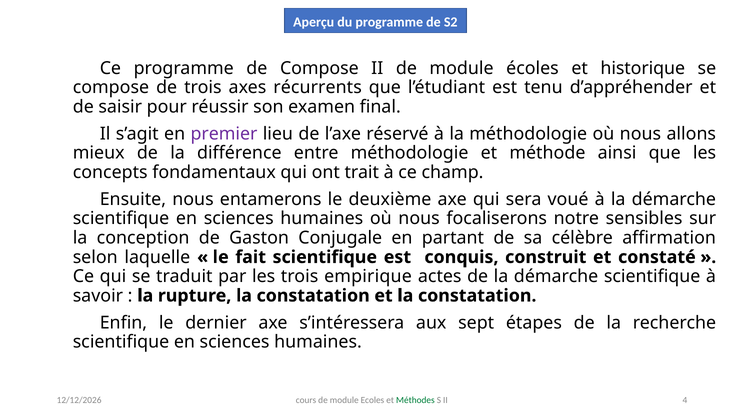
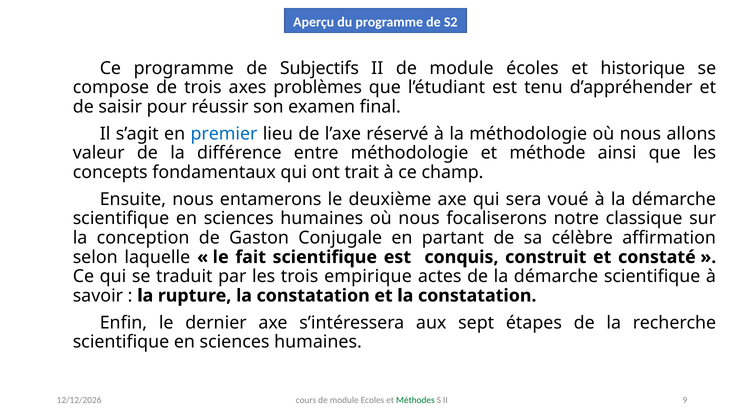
de Compose: Compose -> Subjectifs
récurrents: récurrents -> problèmes
premier colour: purple -> blue
mieux: mieux -> valeur
sensibles: sensibles -> classique
4: 4 -> 9
